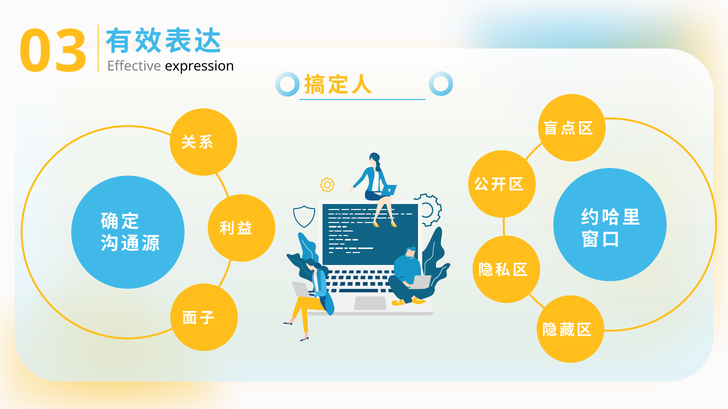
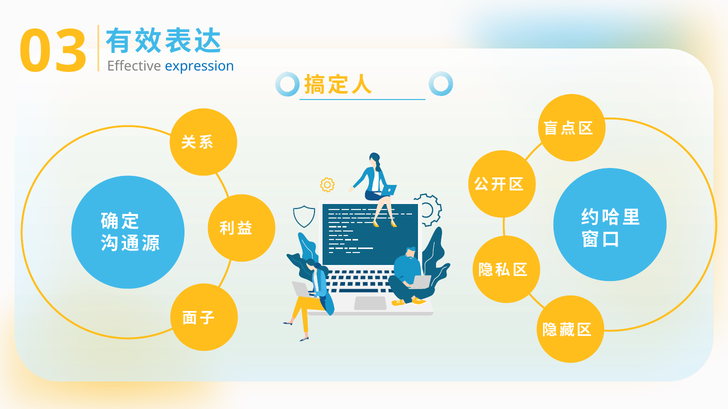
expression colour: black -> blue
